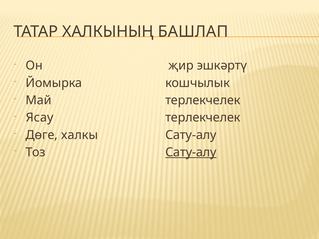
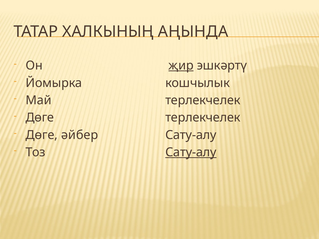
БАШЛАП: БАШЛАП -> АҢЫНДА
җир underline: none -> present
Ясау at (40, 118): Ясау -> Дөге
халкы: халкы -> әйбер
